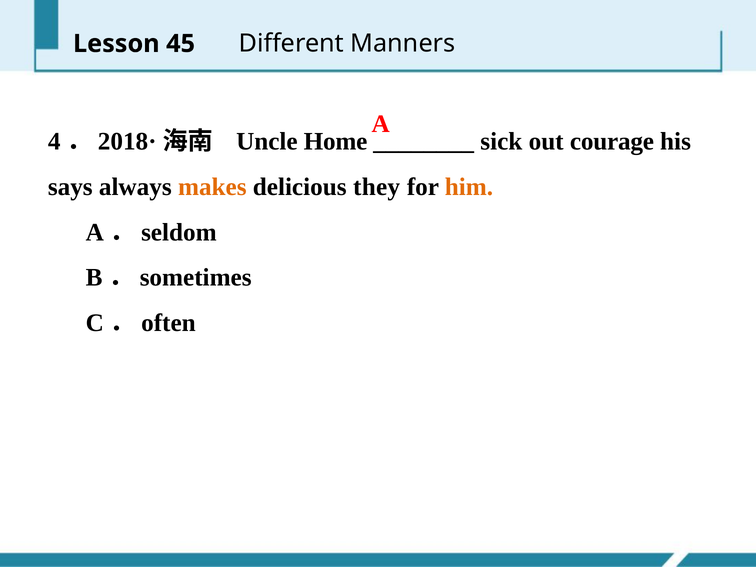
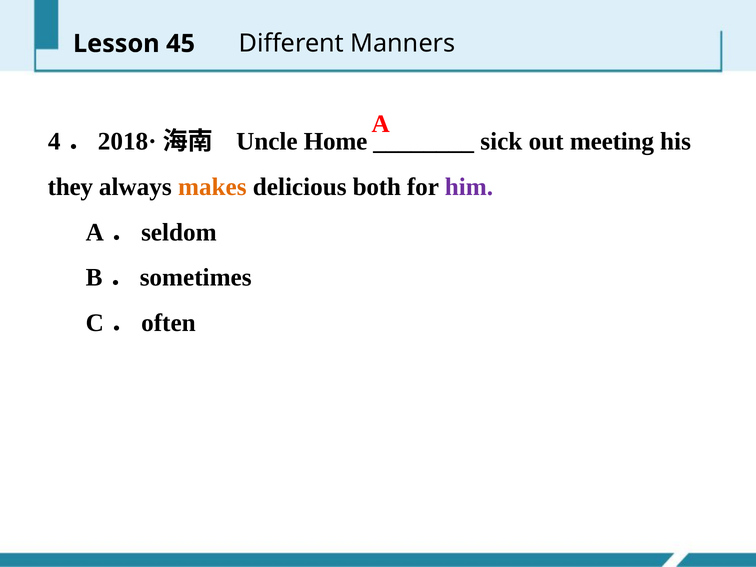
courage: courage -> meeting
says: says -> they
they: they -> both
him colour: orange -> purple
